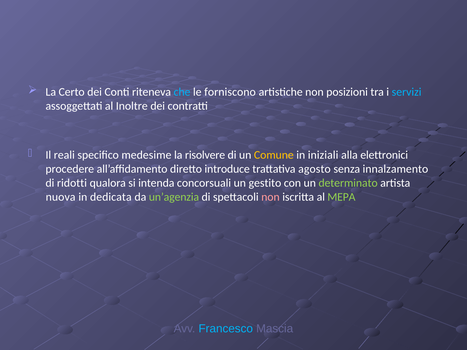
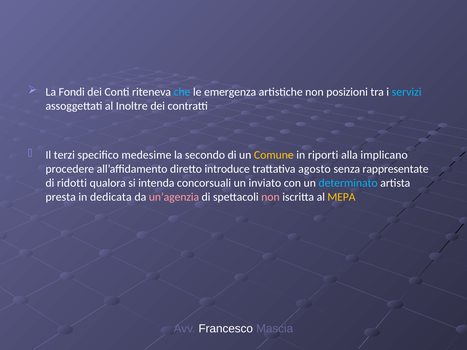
Certo: Certo -> Fondi
forniscono: forniscono -> emergenza
reali: reali -> terzi
risolvere: risolvere -> secondo
iniziali: iniziali -> riporti
elettronici: elettronici -> implicano
innalzamento: innalzamento -> rappresentate
gestito: gestito -> inviato
determinato colour: light green -> light blue
nuova: nuova -> presta
un’agenzia colour: light green -> pink
MEPA colour: light green -> yellow
Francesco colour: light blue -> white
